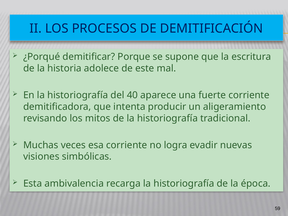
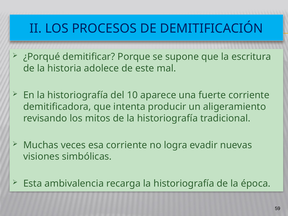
40: 40 -> 10
